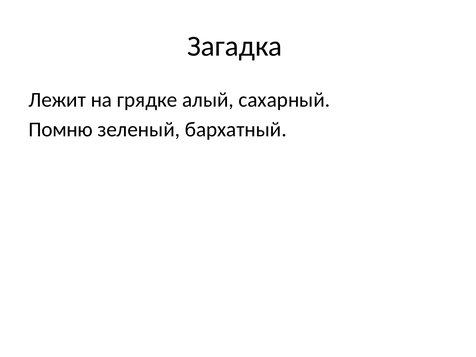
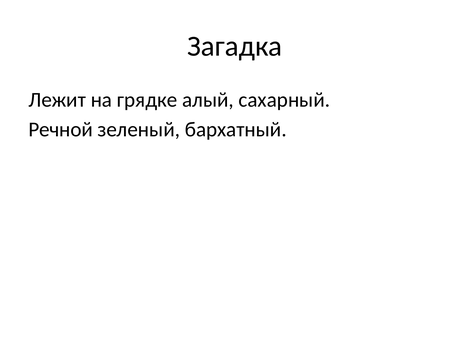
Помню: Помню -> Речной
